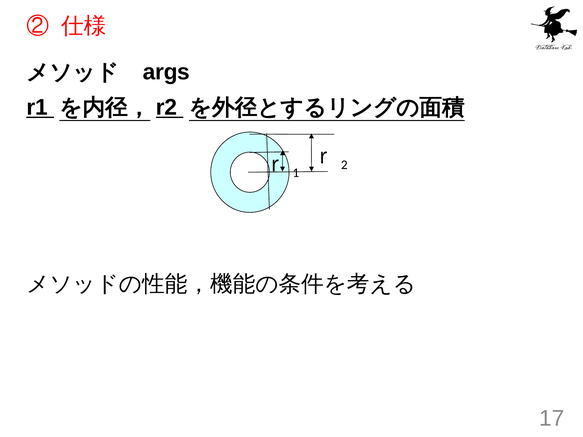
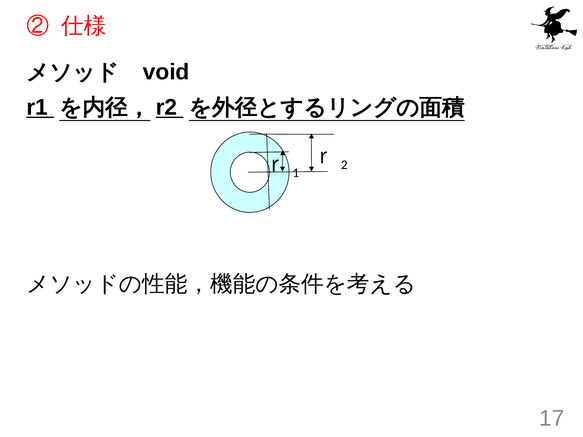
args: args -> void
